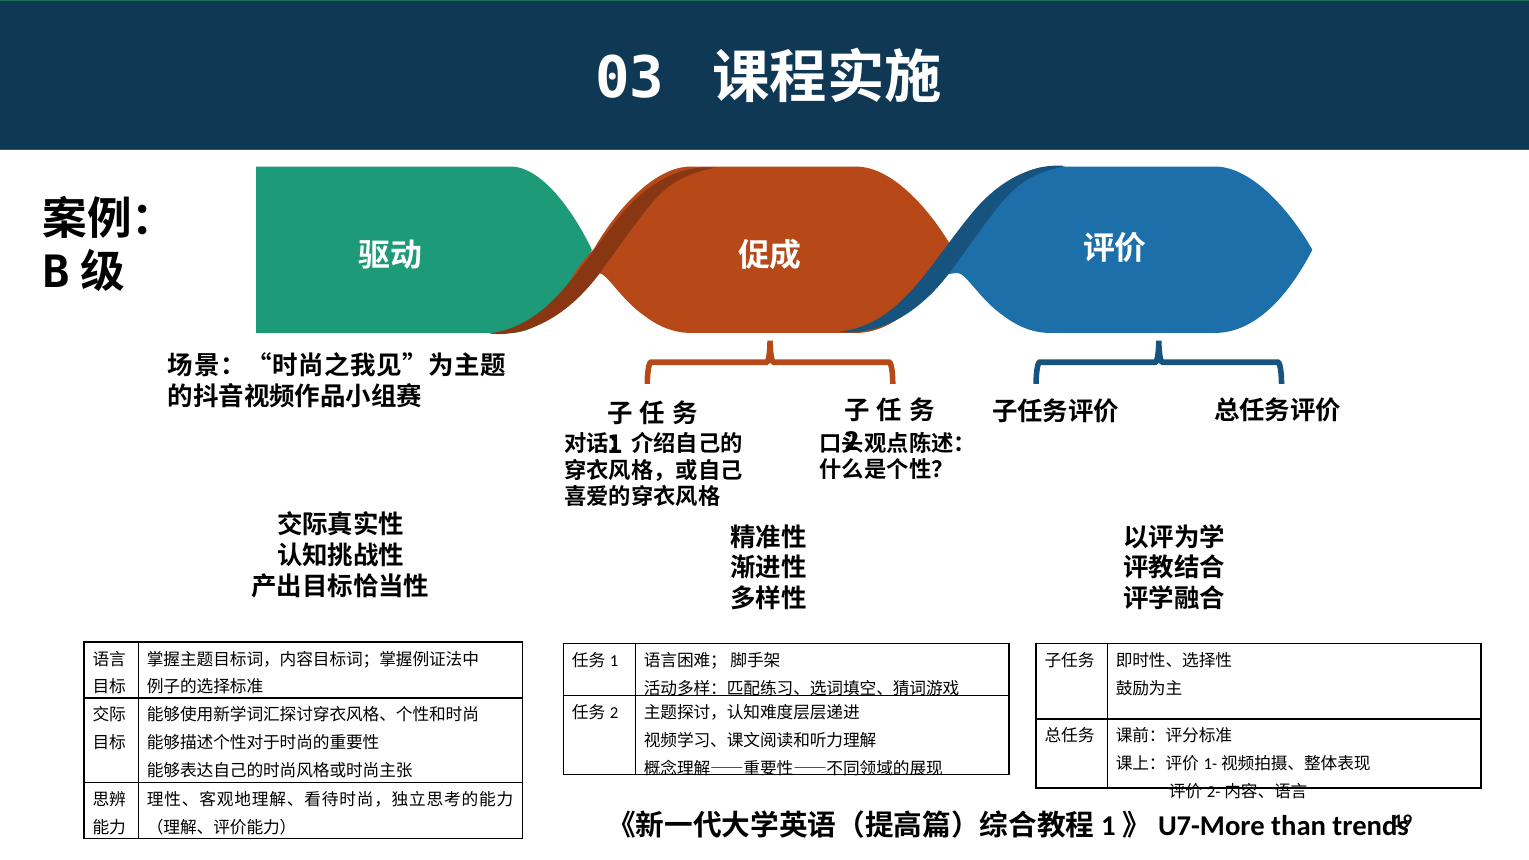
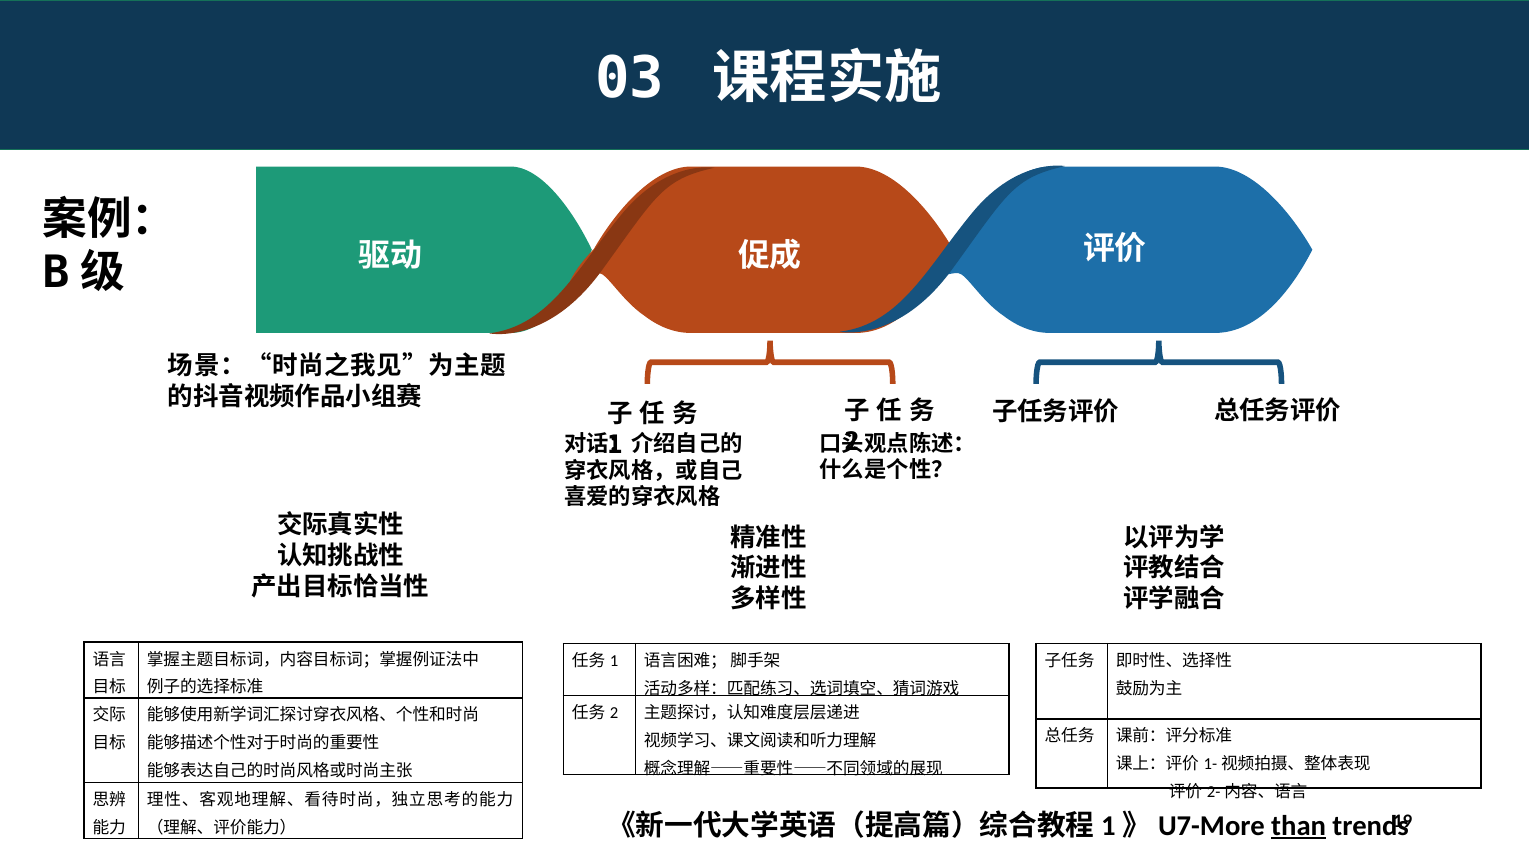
than underline: none -> present
